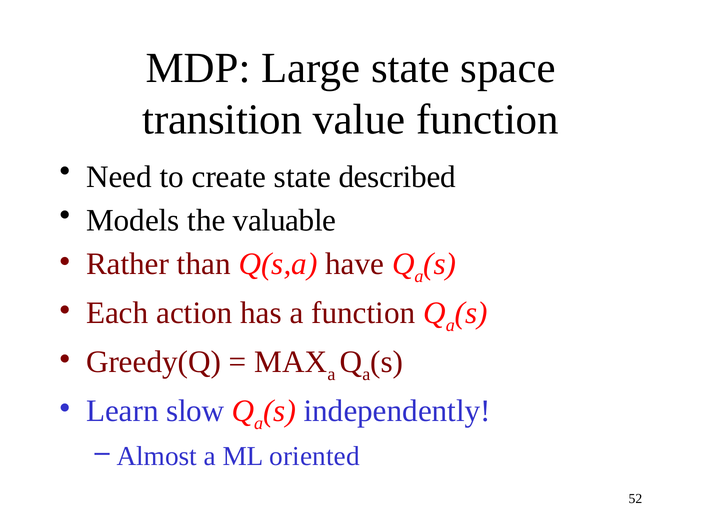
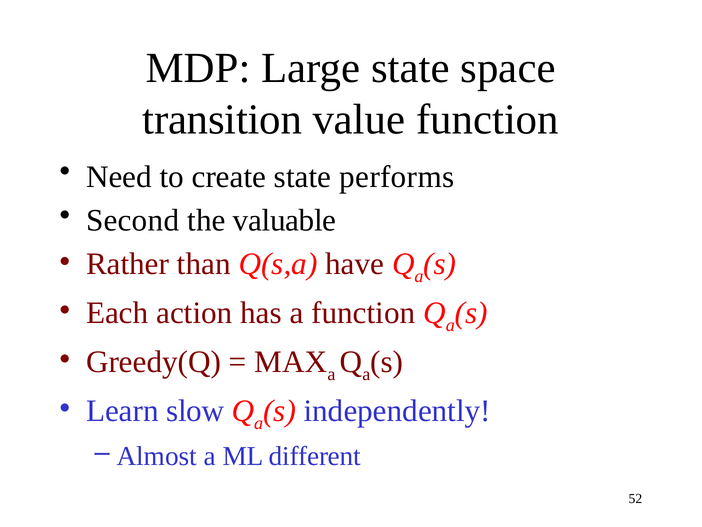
described: described -> performs
Models: Models -> Second
oriented: oriented -> different
